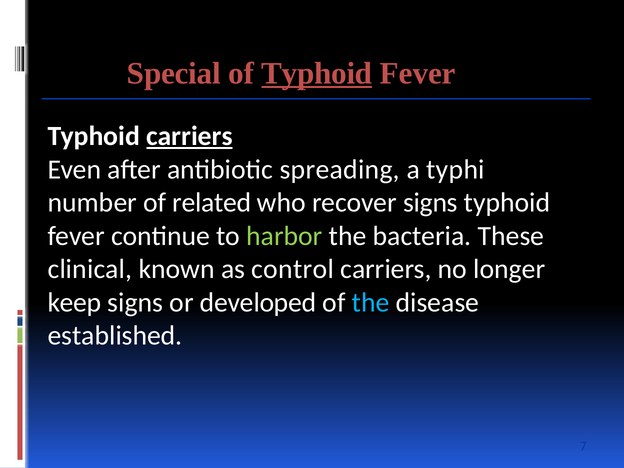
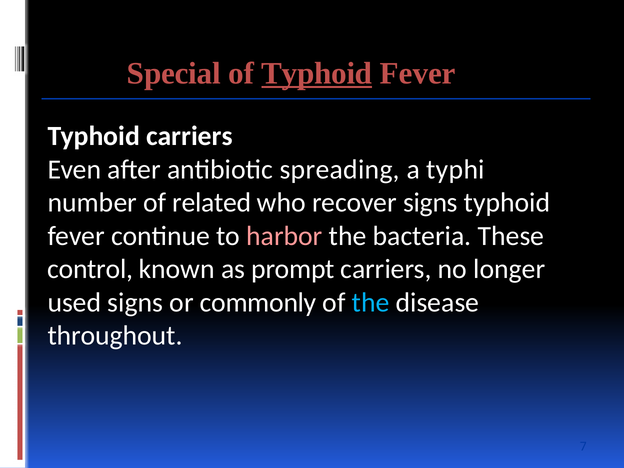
carriers at (189, 136) underline: present -> none
harbor colour: light green -> pink
clinical: clinical -> control
control: control -> prompt
keep: keep -> used
developed: developed -> commonly
established: established -> throughout
